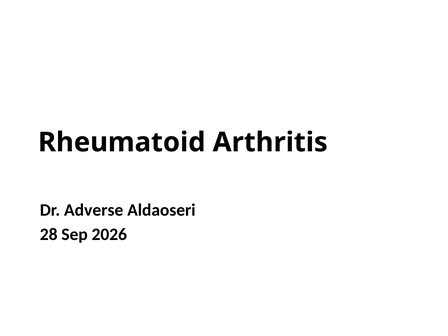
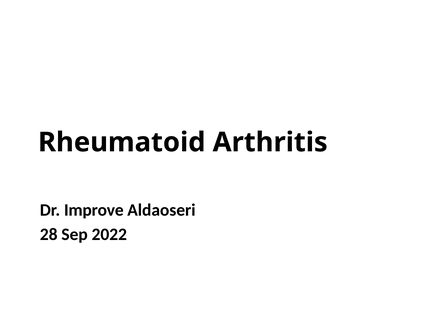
Adverse: Adverse -> Improve
2026: 2026 -> 2022
